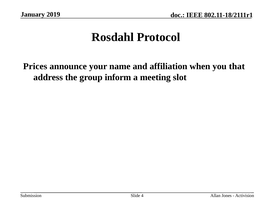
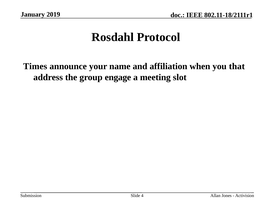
Prices: Prices -> Times
inform: inform -> engage
